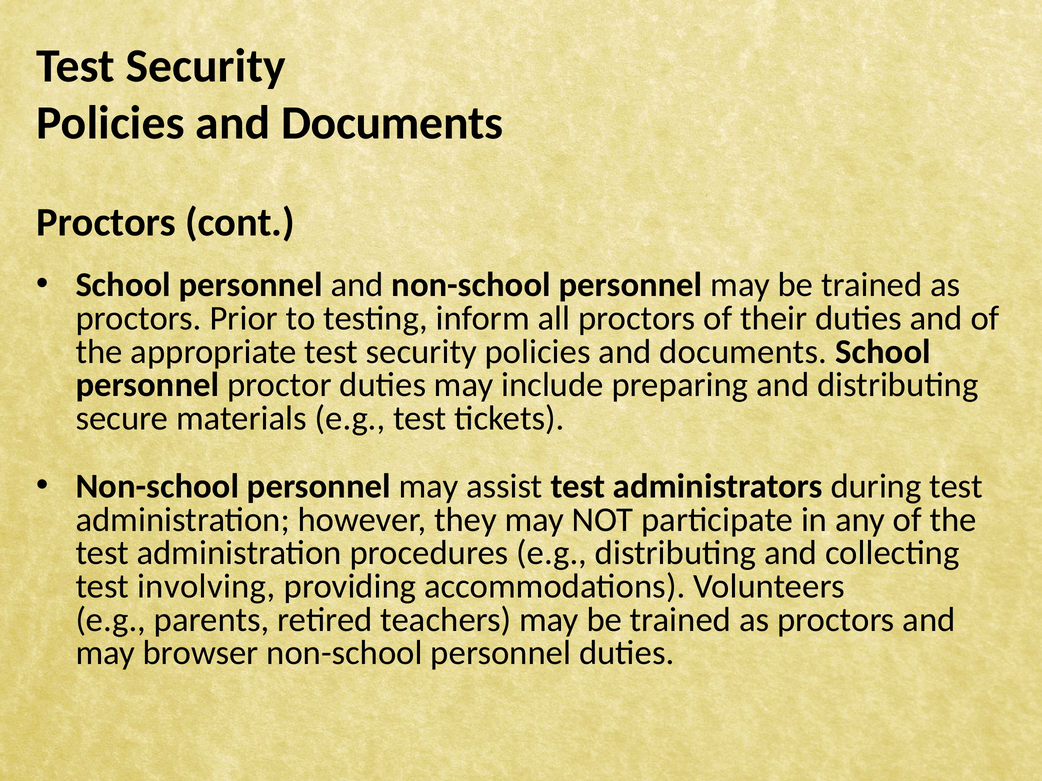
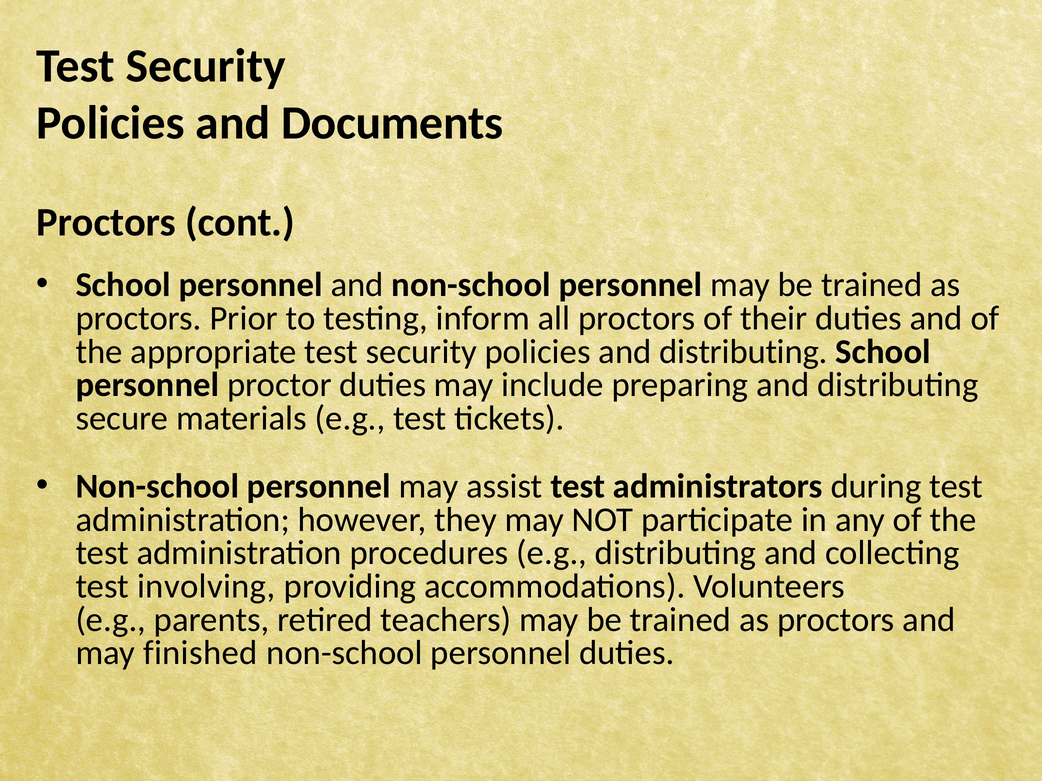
documents at (743, 352): documents -> distributing
browser: browser -> finished
